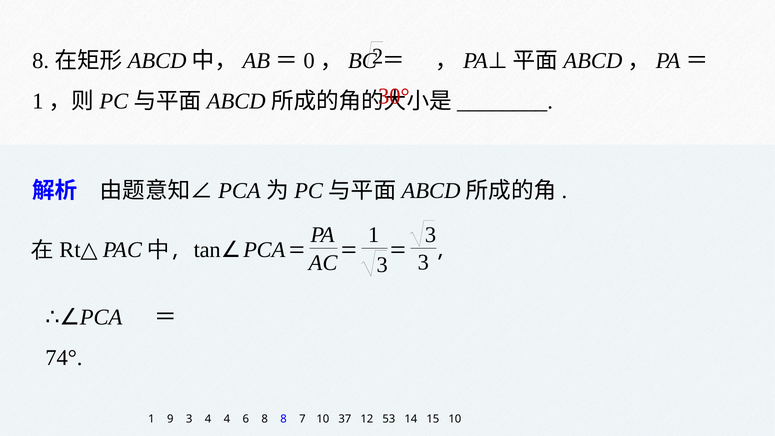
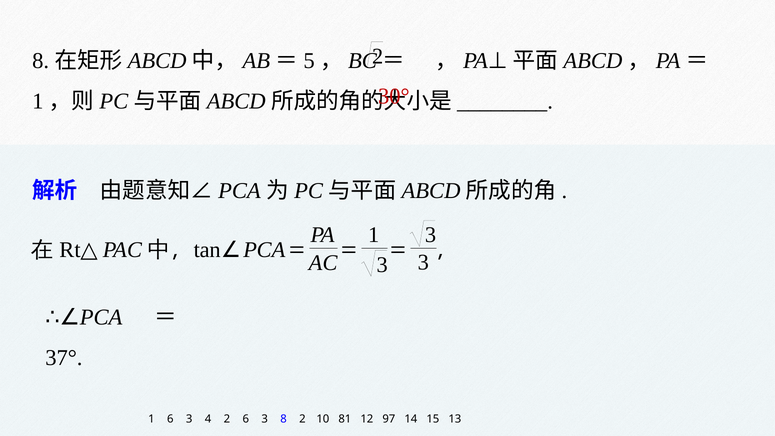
0: 0 -> 5
74°: 74° -> 37°
1 9: 9 -> 6
4 4: 4 -> 2
8 at (265, 419): 8 -> 3
8 7: 7 -> 2
37: 37 -> 81
53: 53 -> 97
15 10: 10 -> 13
